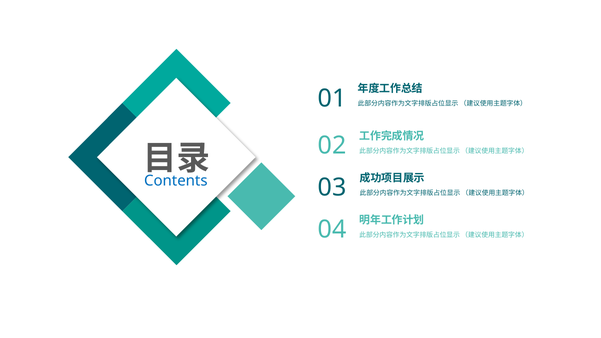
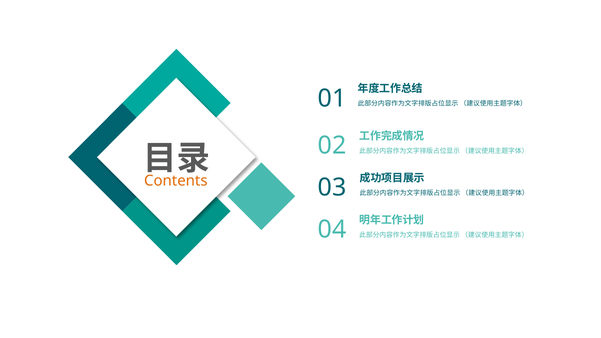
Contents colour: blue -> orange
